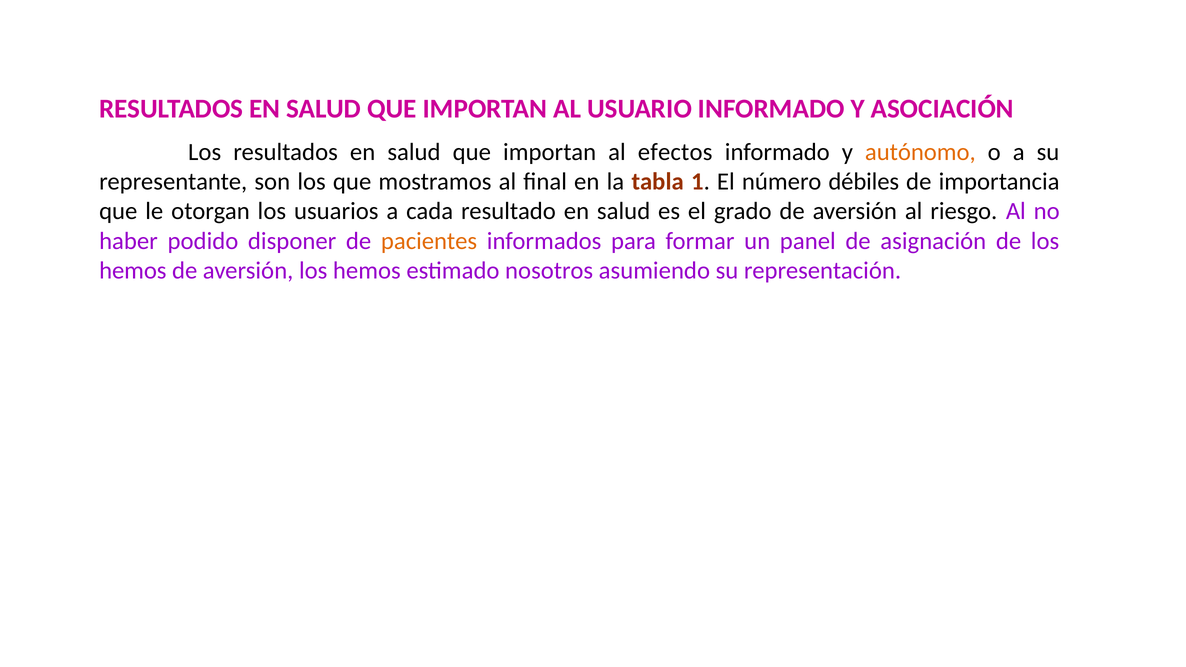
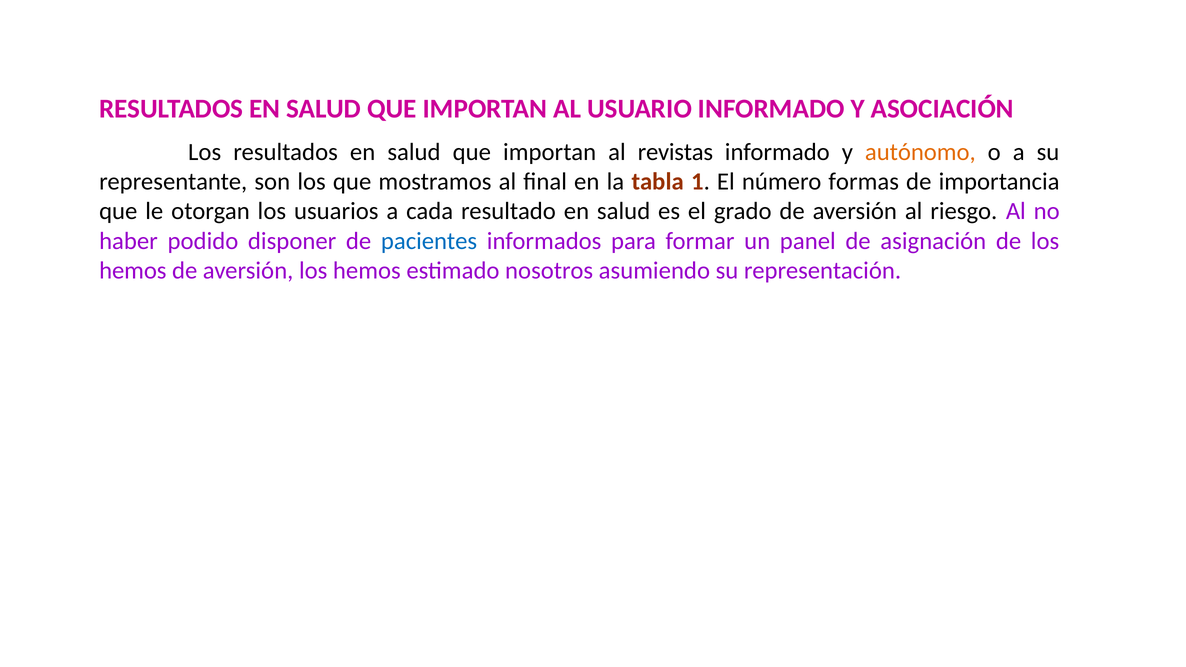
efectos: efectos -> revistas
débiles: débiles -> formas
pacientes colour: orange -> blue
